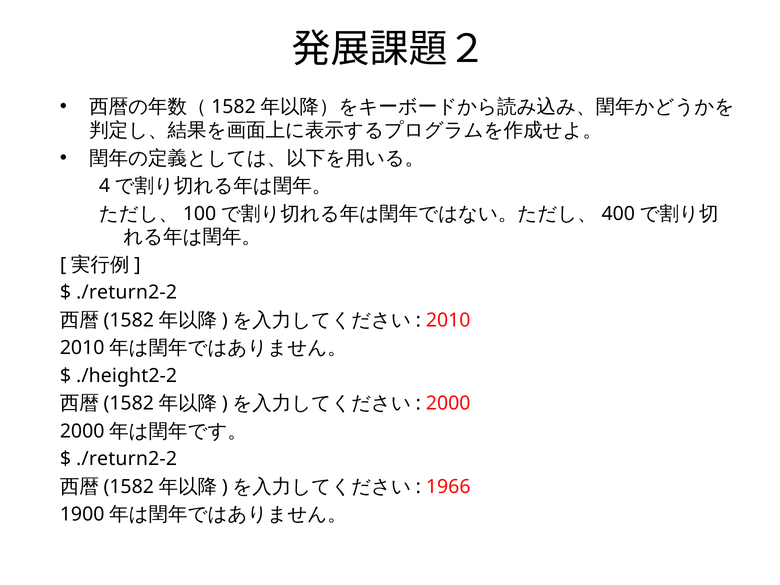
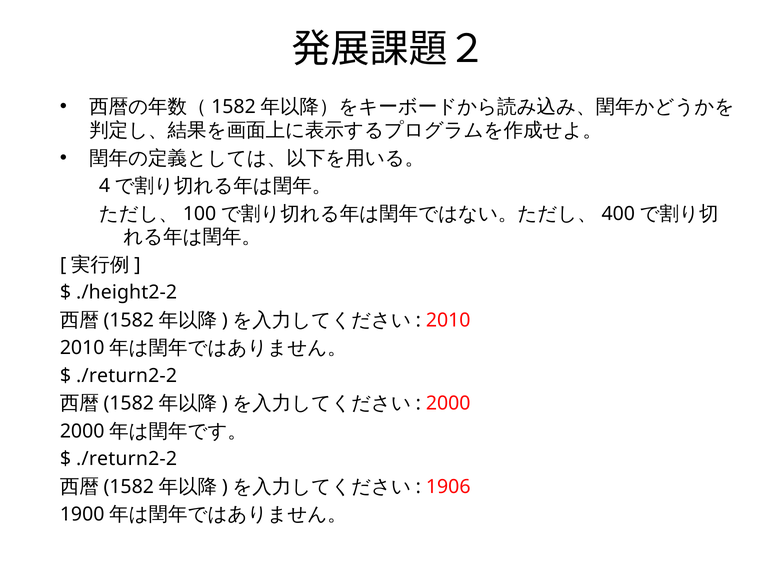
./return2-2 at (127, 293): ./return2-2 -> ./height2-2
./height2-2 at (127, 376): ./height2-2 -> ./return2-2
1966: 1966 -> 1906
